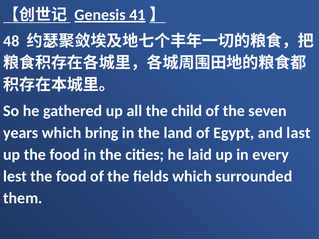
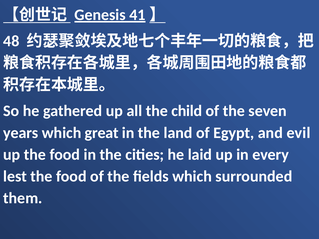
bring: bring -> great
last: last -> evil
